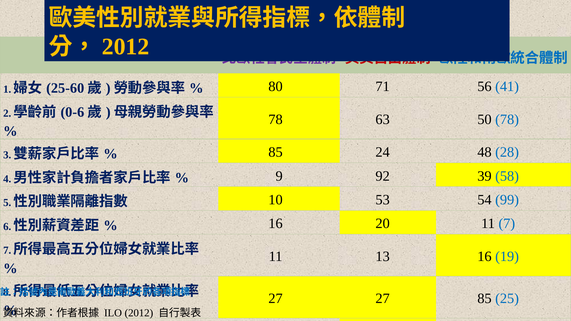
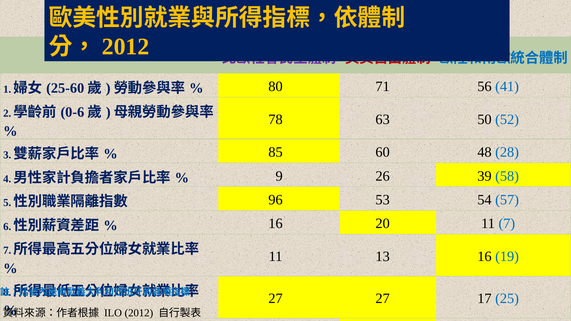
50 78: 78 -> 52
24: 24 -> 60
9 92: 92 -> 26
10: 10 -> 96
99: 99 -> 57
27 85: 85 -> 17
